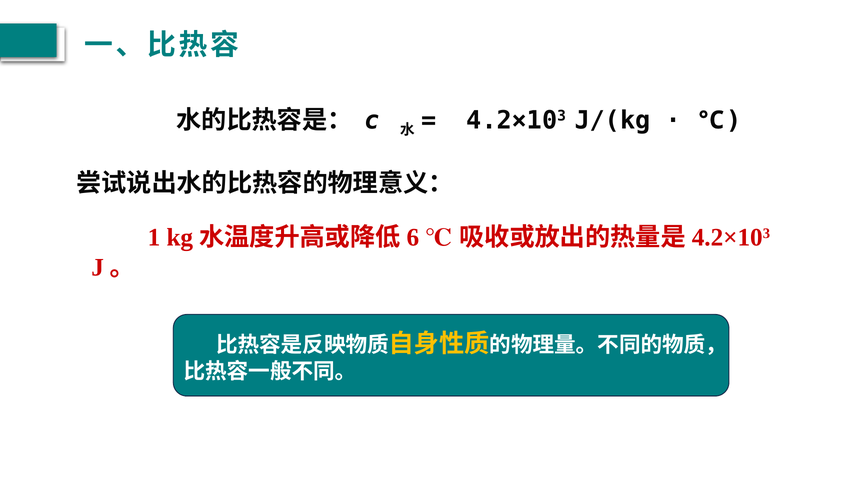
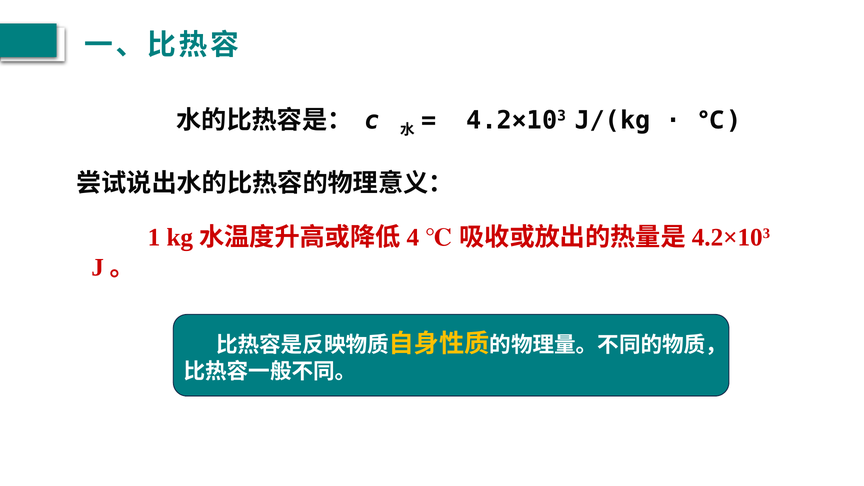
6: 6 -> 4
